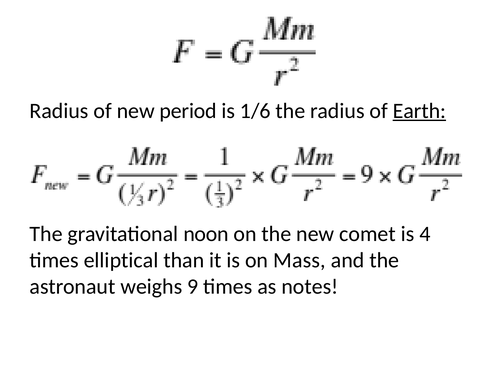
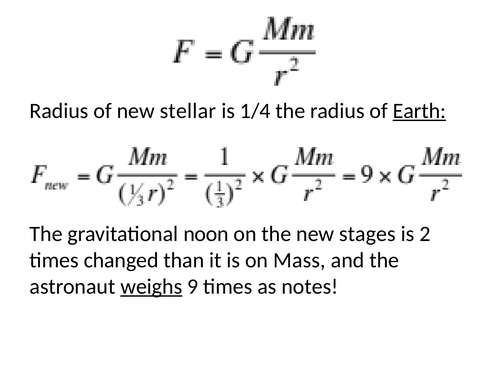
period: period -> stellar
1/6: 1/6 -> 1/4
comet: comet -> stages
4: 4 -> 2
elliptical: elliptical -> changed
weighs underline: none -> present
